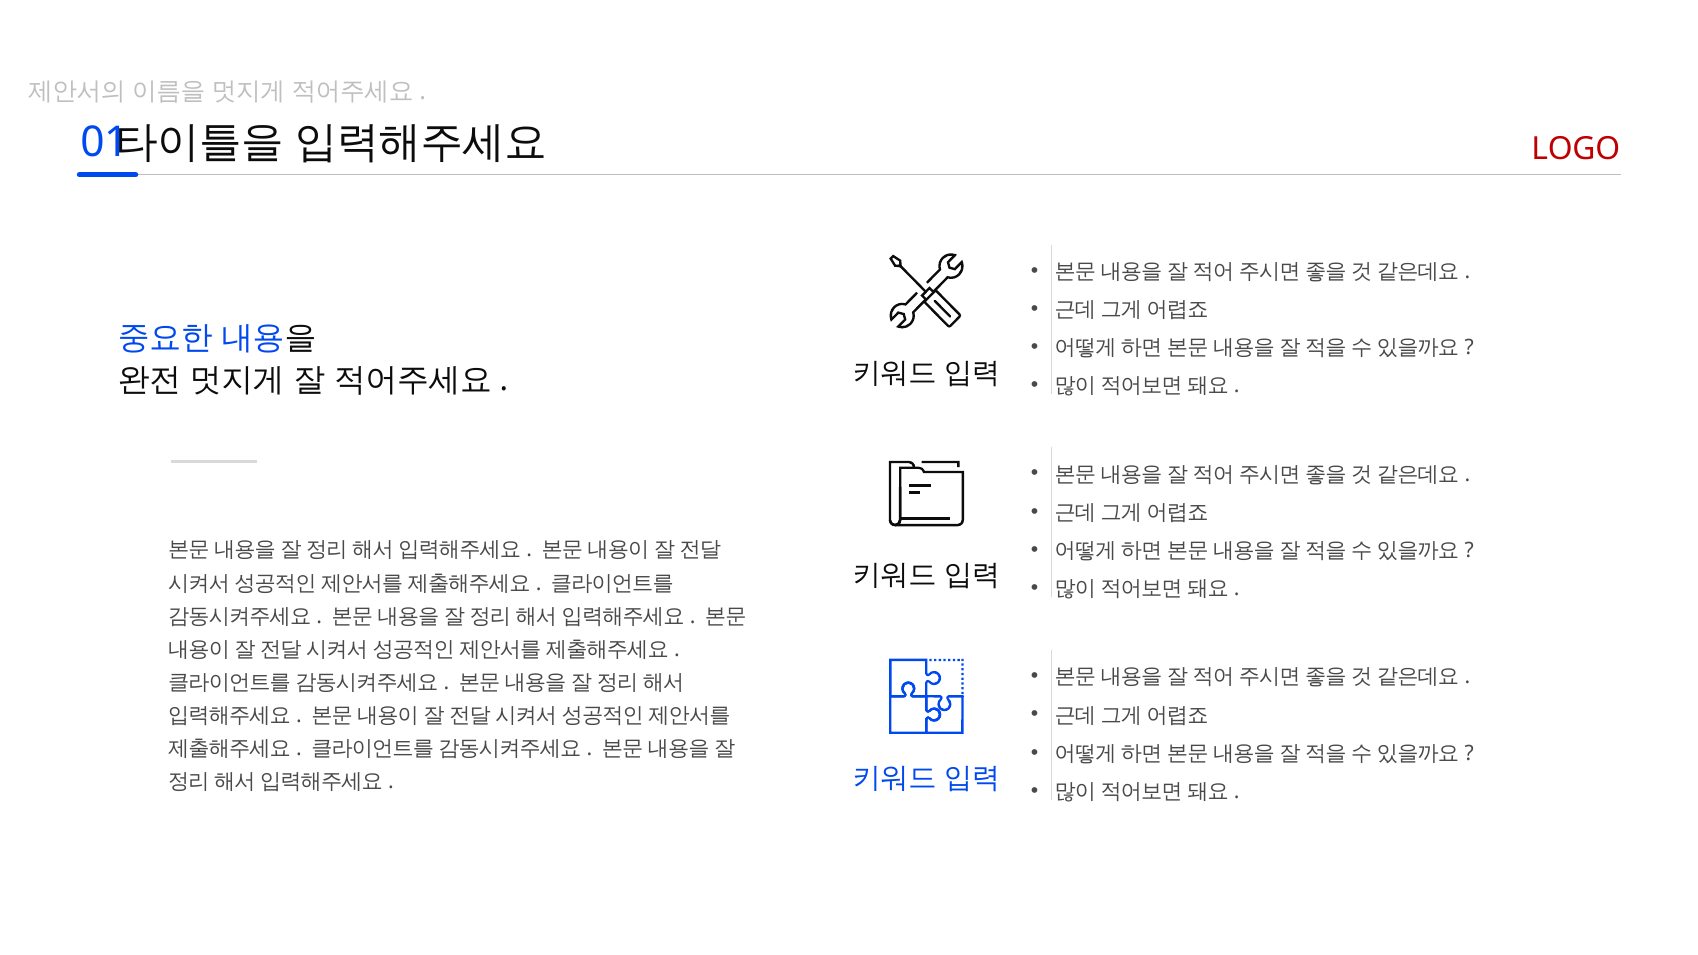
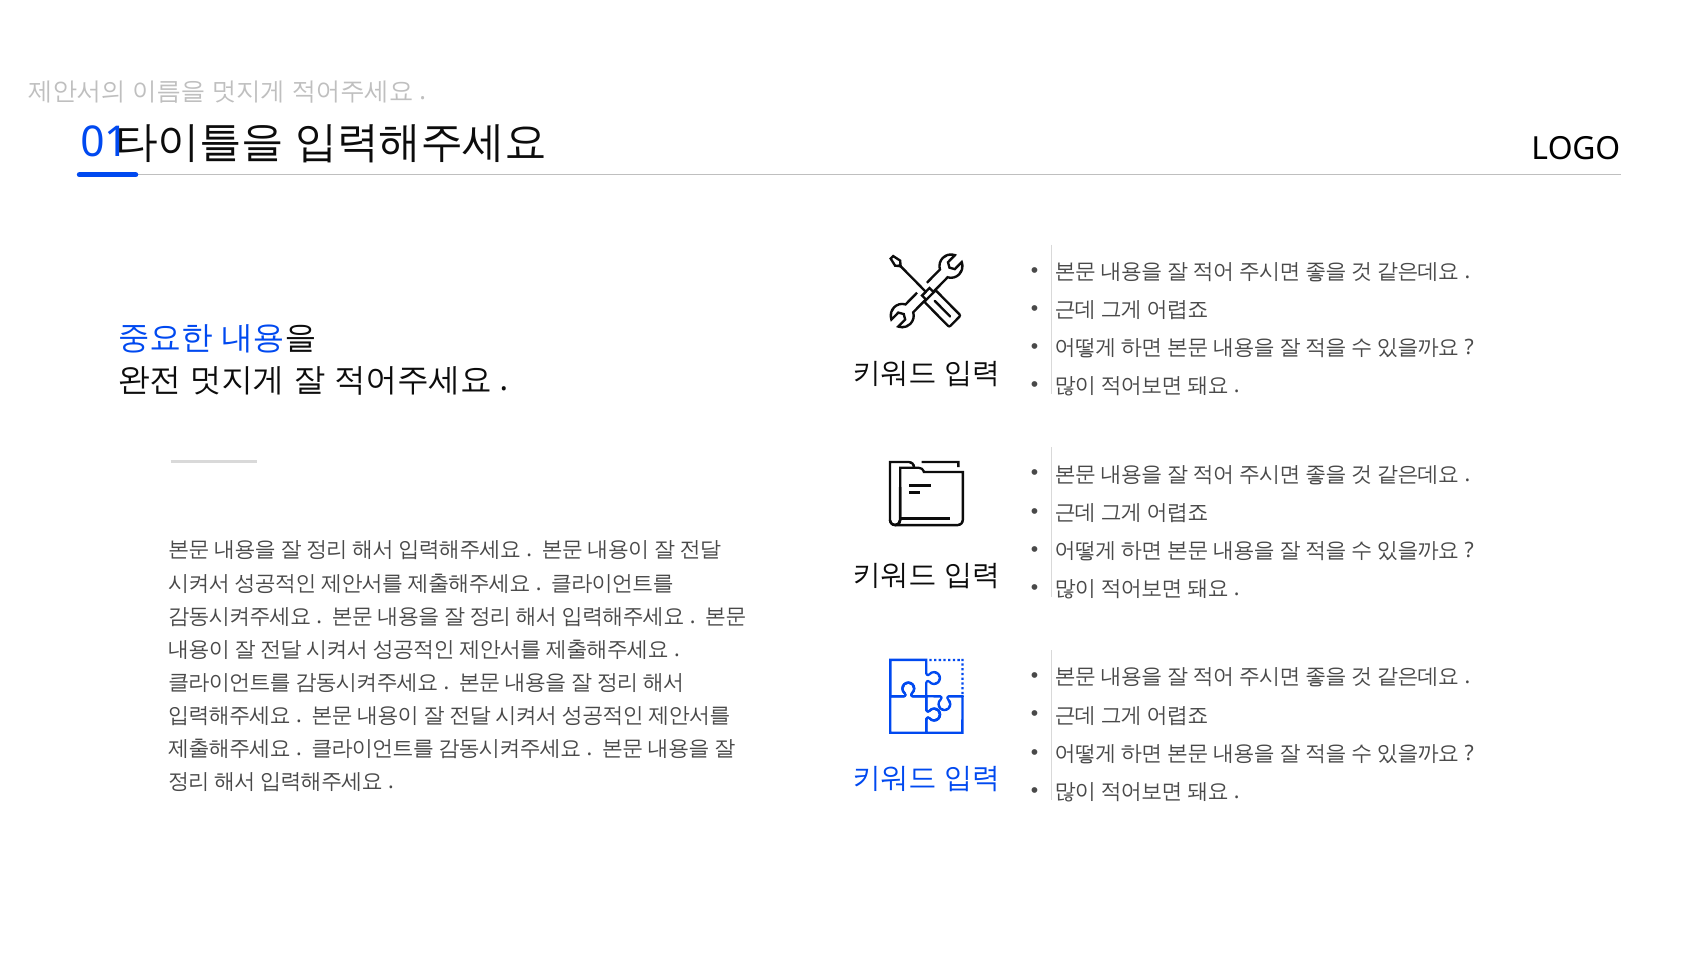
LOGO colour: red -> black
